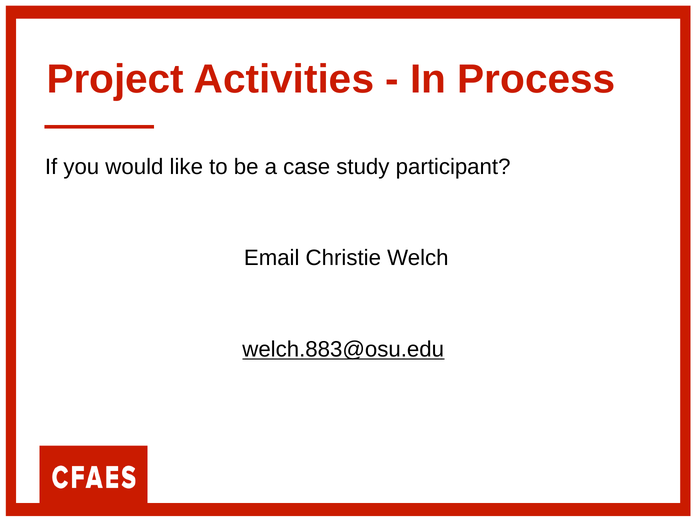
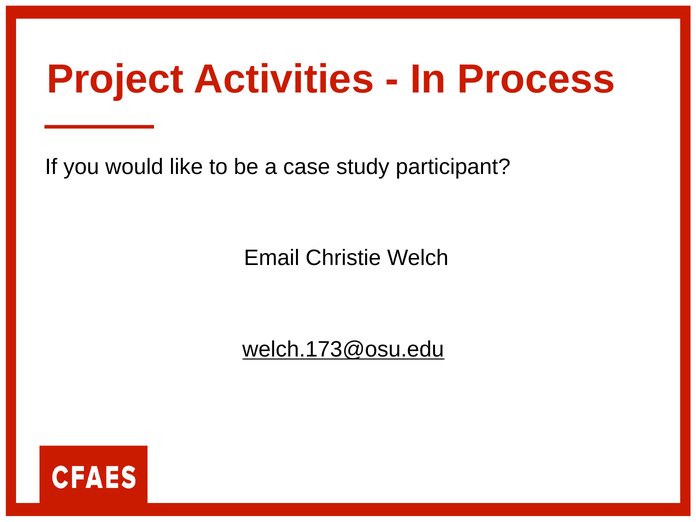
welch.883@osu.edu: welch.883@osu.edu -> welch.173@osu.edu
